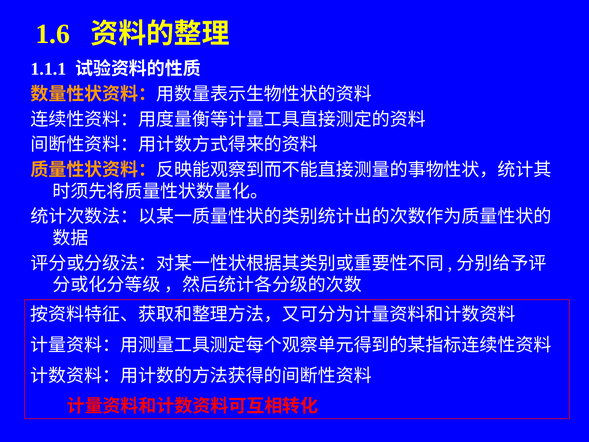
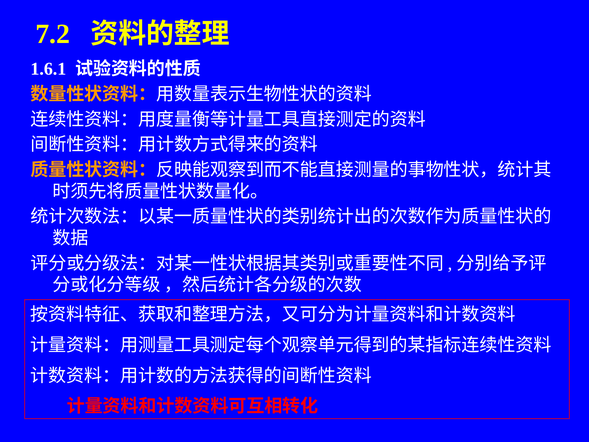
1.6: 1.6 -> 7.2
1.1.1: 1.1.1 -> 1.6.1
